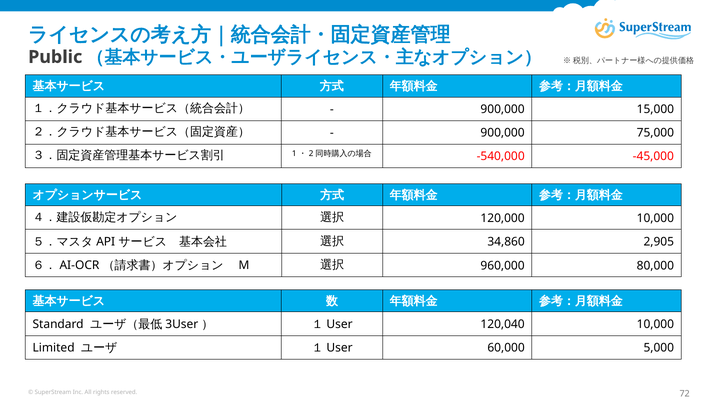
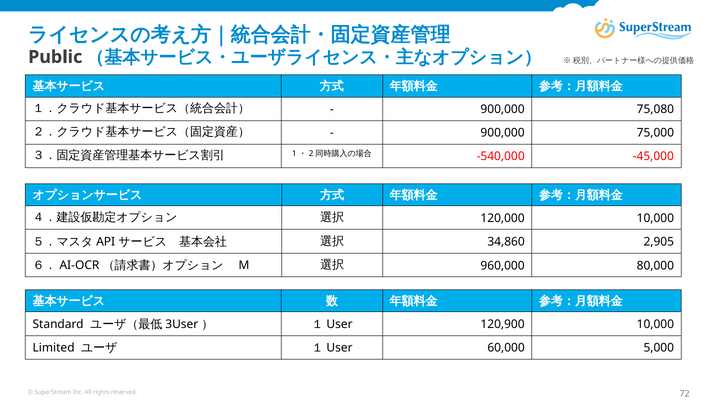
15,000: 15,000 -> 75,080
120,040: 120,040 -> 120,900
